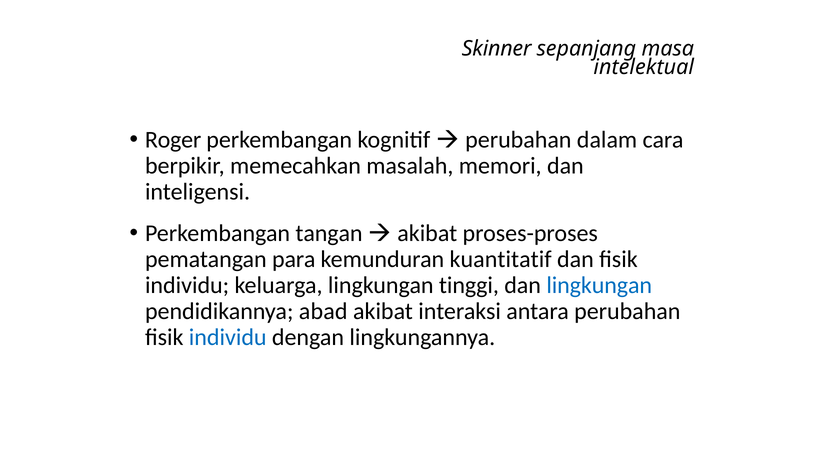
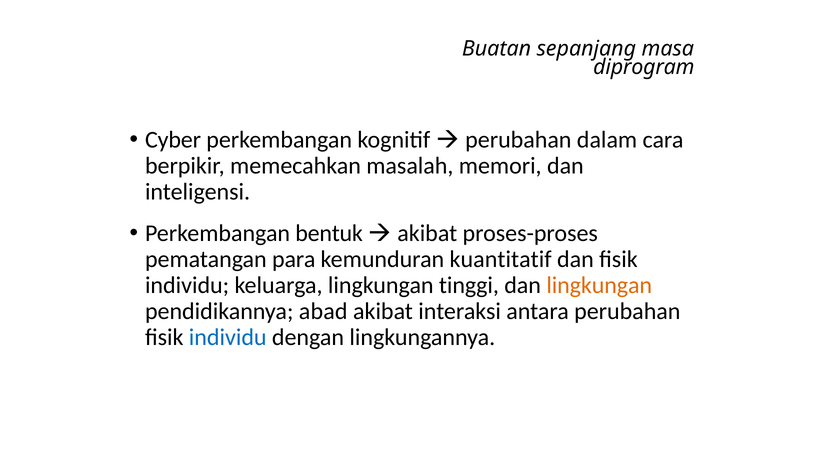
Skinner: Skinner -> Buatan
intelektual: intelektual -> diprogram
Roger: Roger -> Cyber
tangan: tangan -> bentuk
lingkungan at (599, 285) colour: blue -> orange
